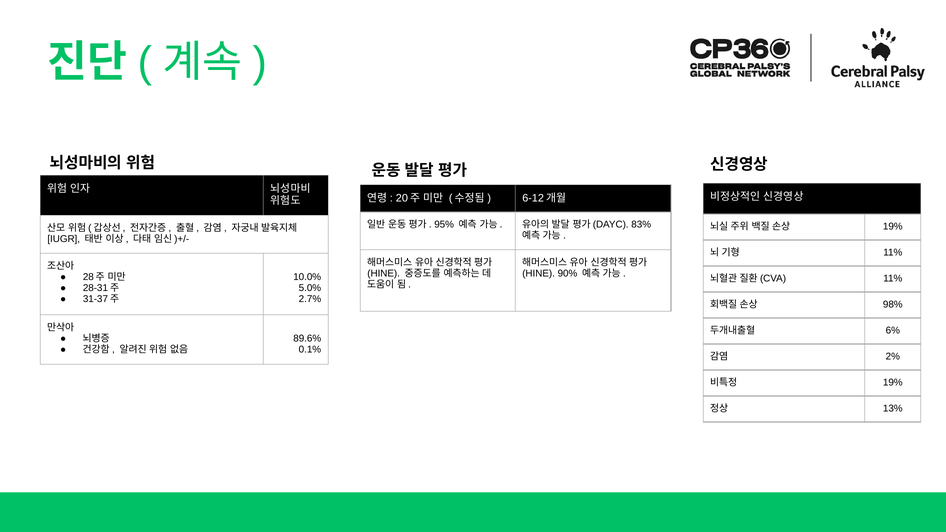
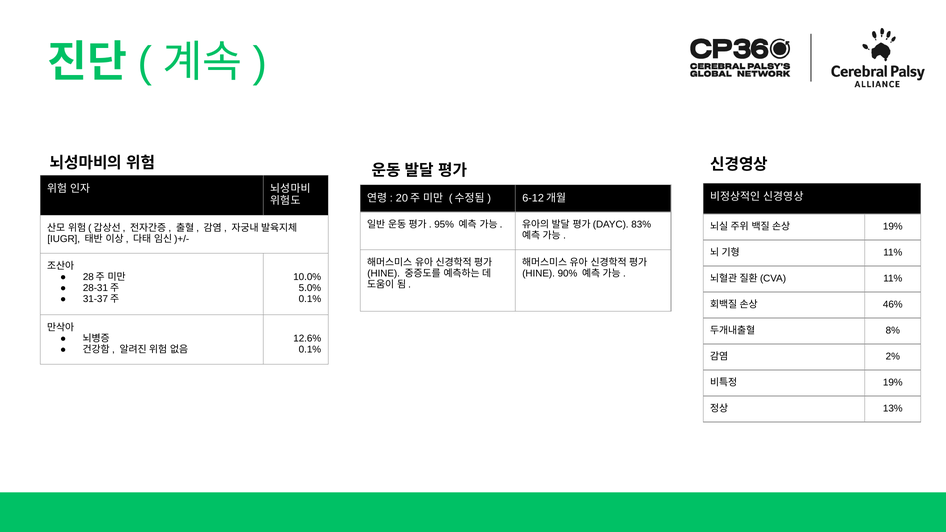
2.7% at (310, 299): 2.7% -> 0.1%
98%: 98% -> 46%
6%: 6% -> 8%
89.6%: 89.6% -> 12.6%
